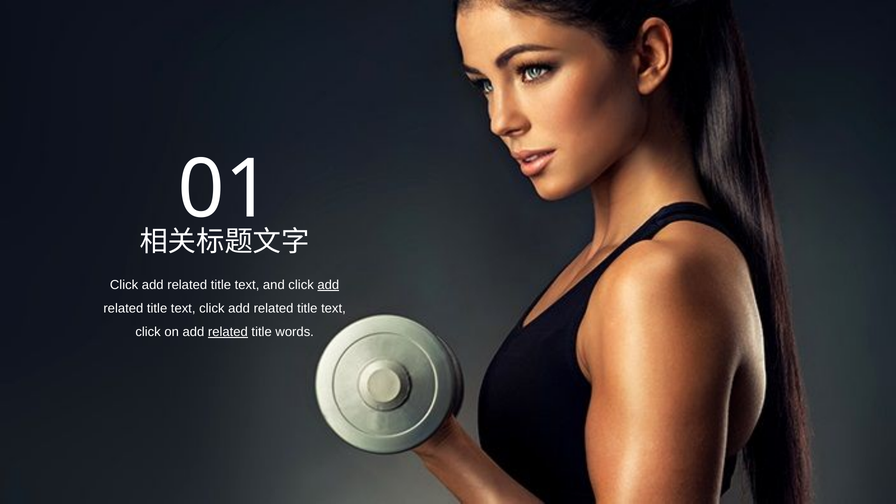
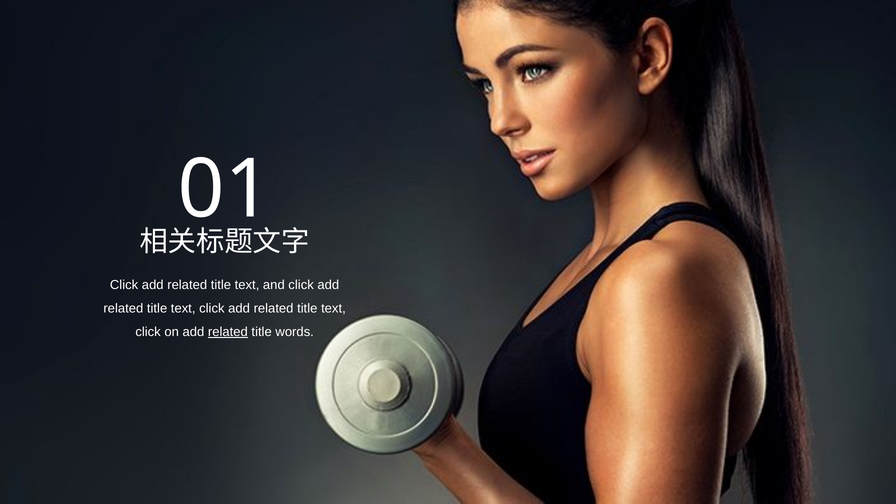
add at (328, 285) underline: present -> none
